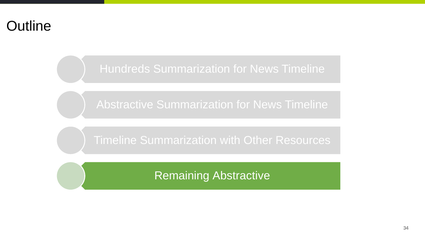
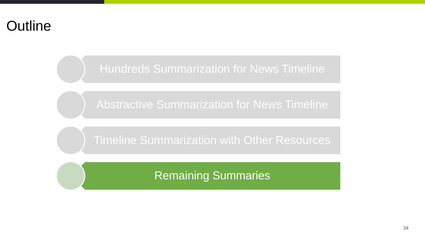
Remaining Abstractive: Abstractive -> Summaries
